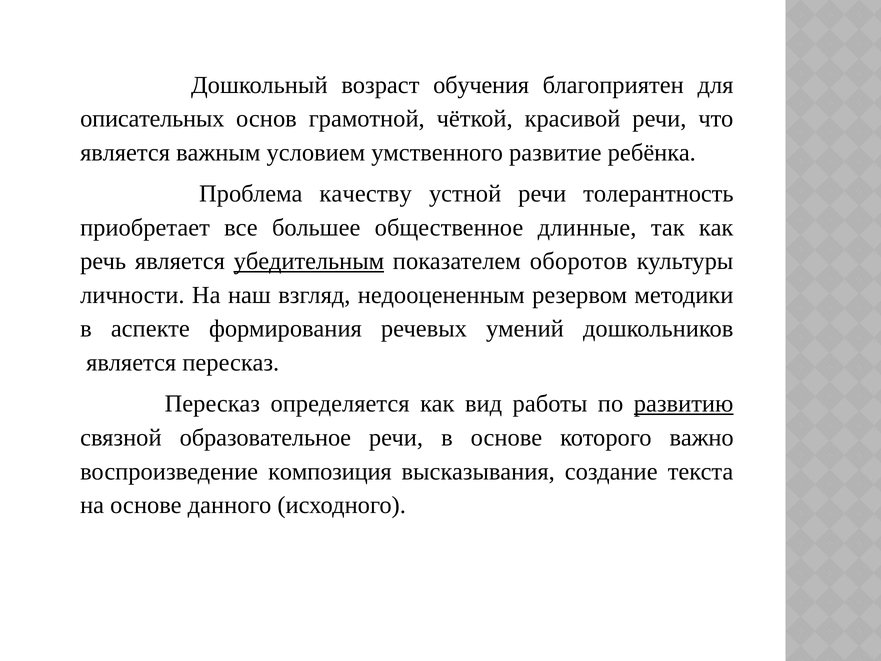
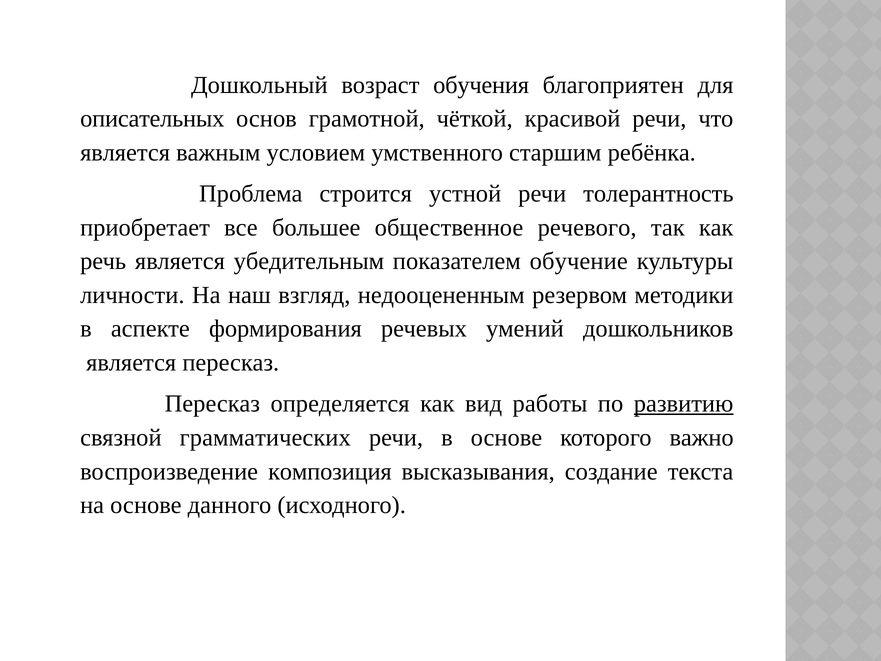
развитие: развитие -> старшим
качеству: качеству -> строится
длинные: длинные -> речевого
убедительным underline: present -> none
оборотов: оборотов -> обучение
образовательное: образовательное -> грамматических
